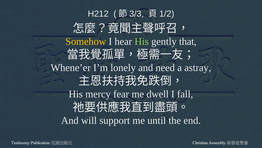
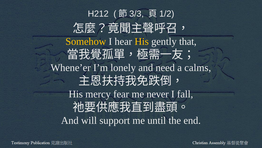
His at (142, 41) colour: light green -> yellow
astray: astray -> calms
dwell: dwell -> never
